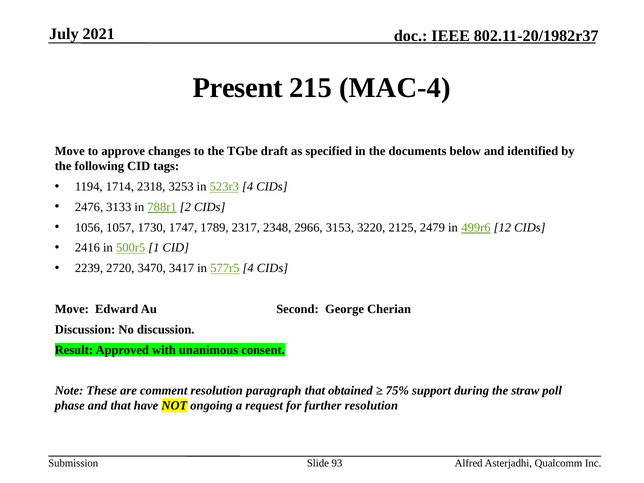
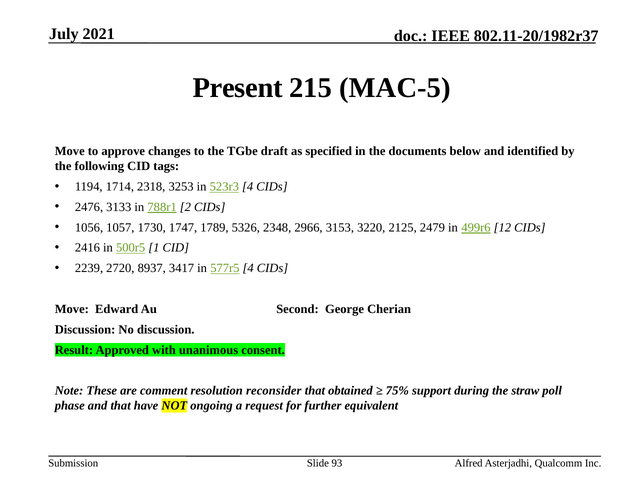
MAC-4: MAC-4 -> MAC-5
2317: 2317 -> 5326
3470: 3470 -> 8937
paragraph: paragraph -> reconsider
further resolution: resolution -> equivalent
